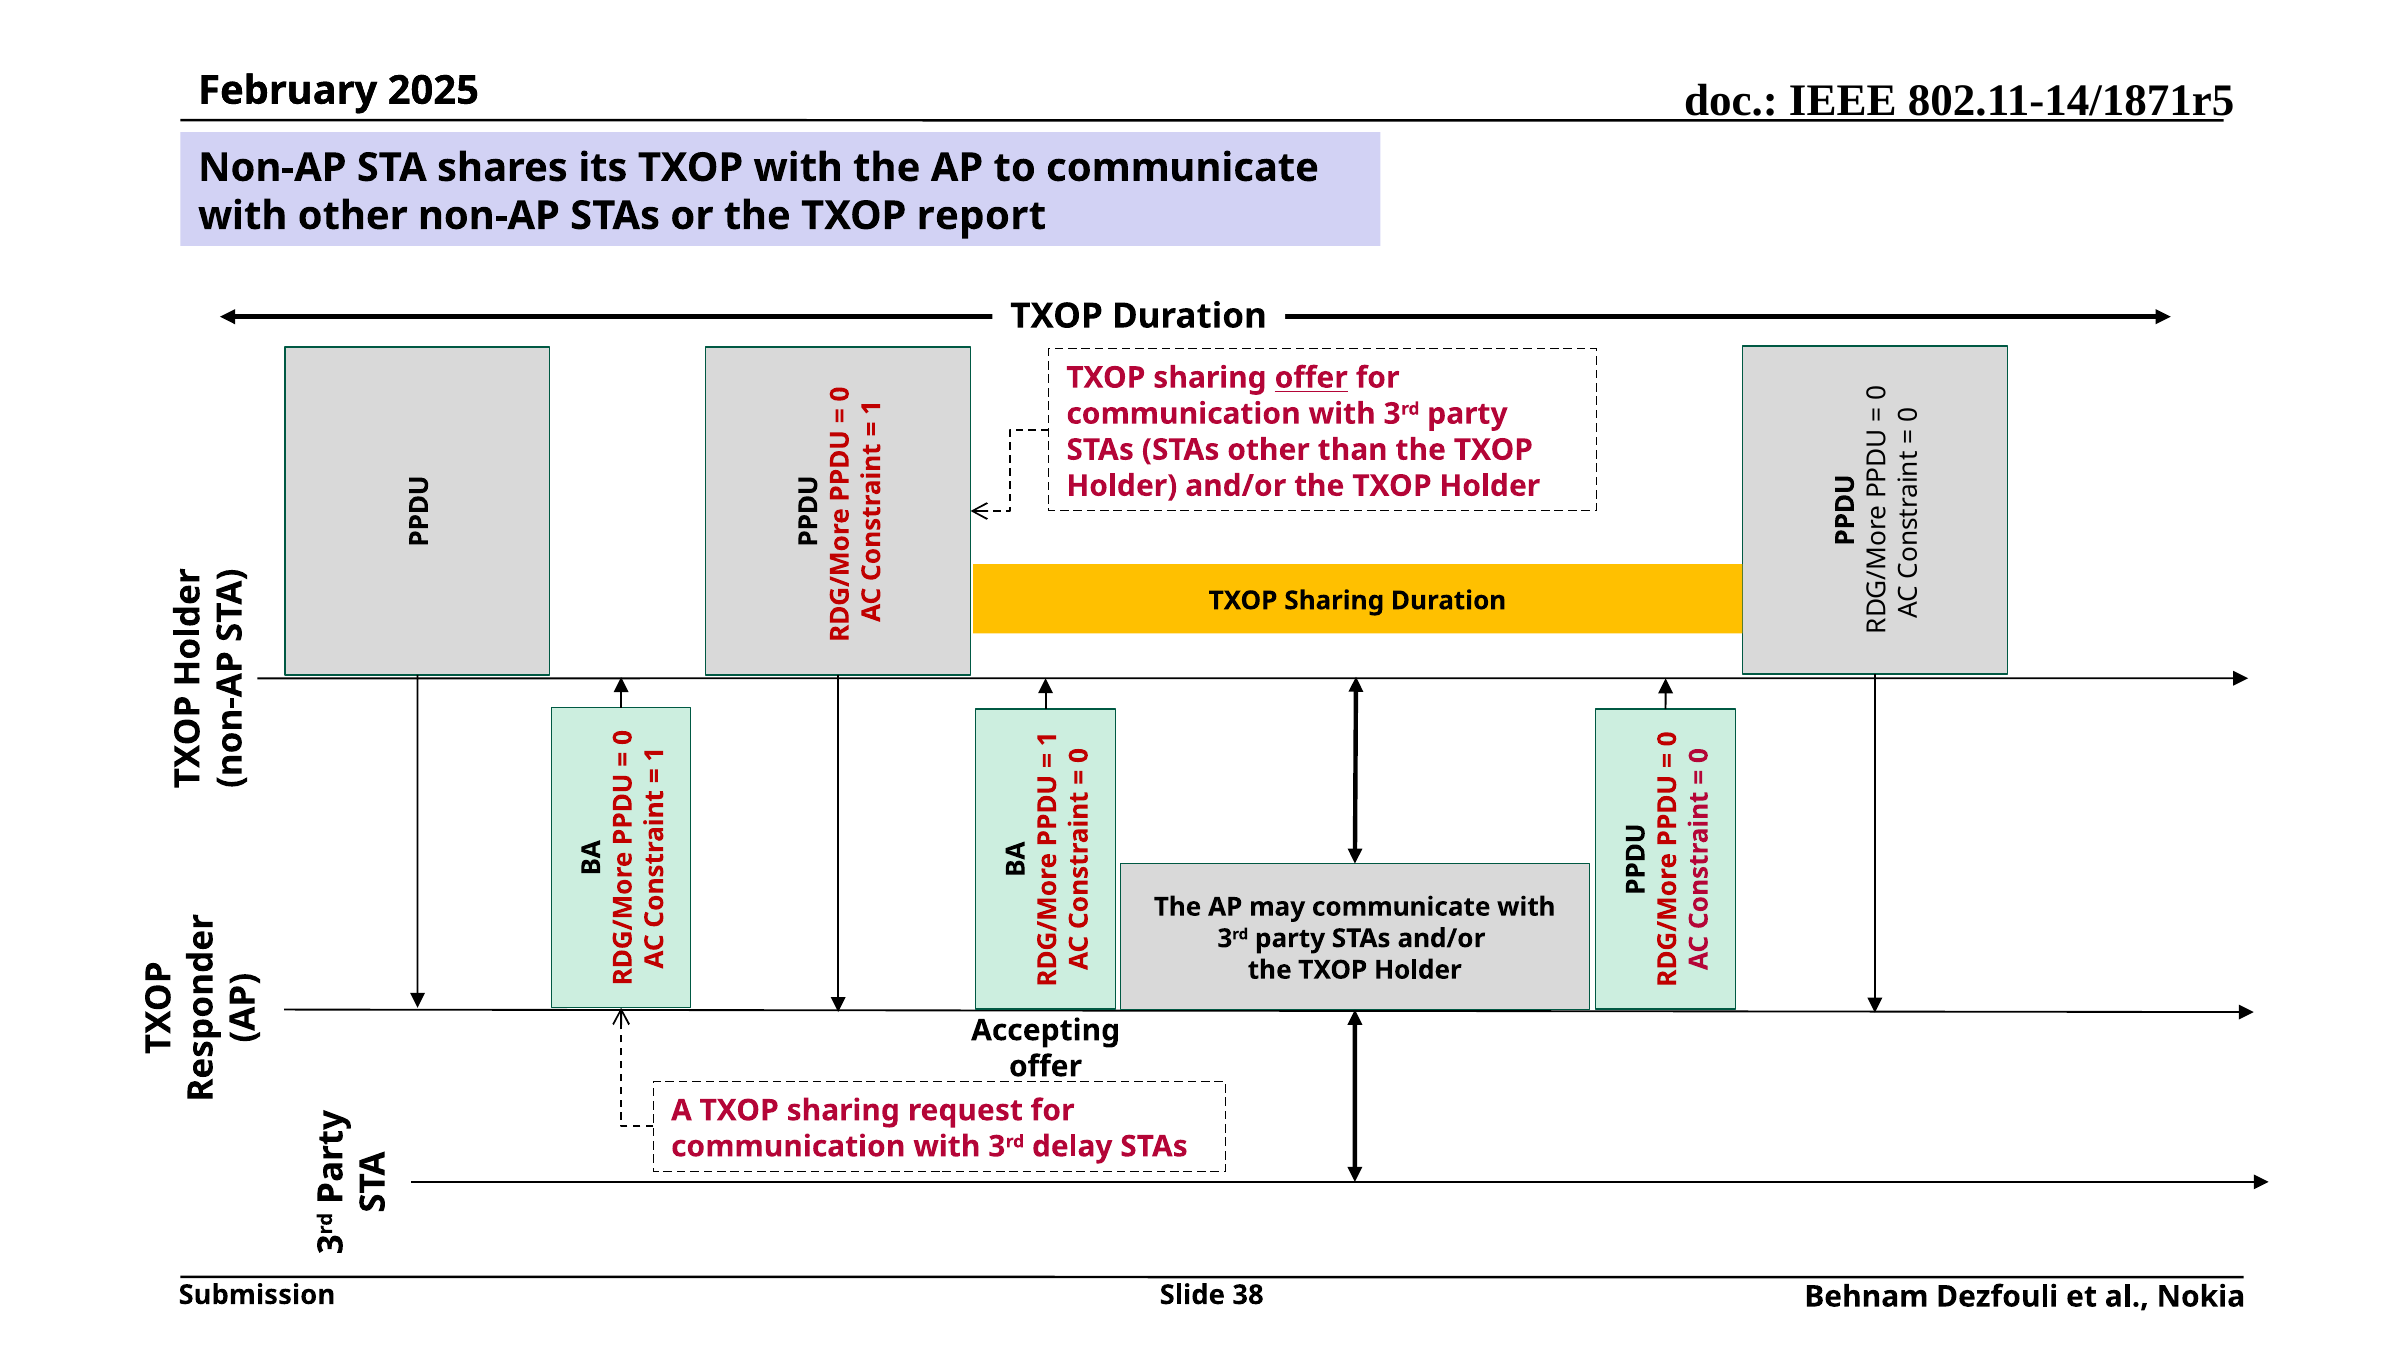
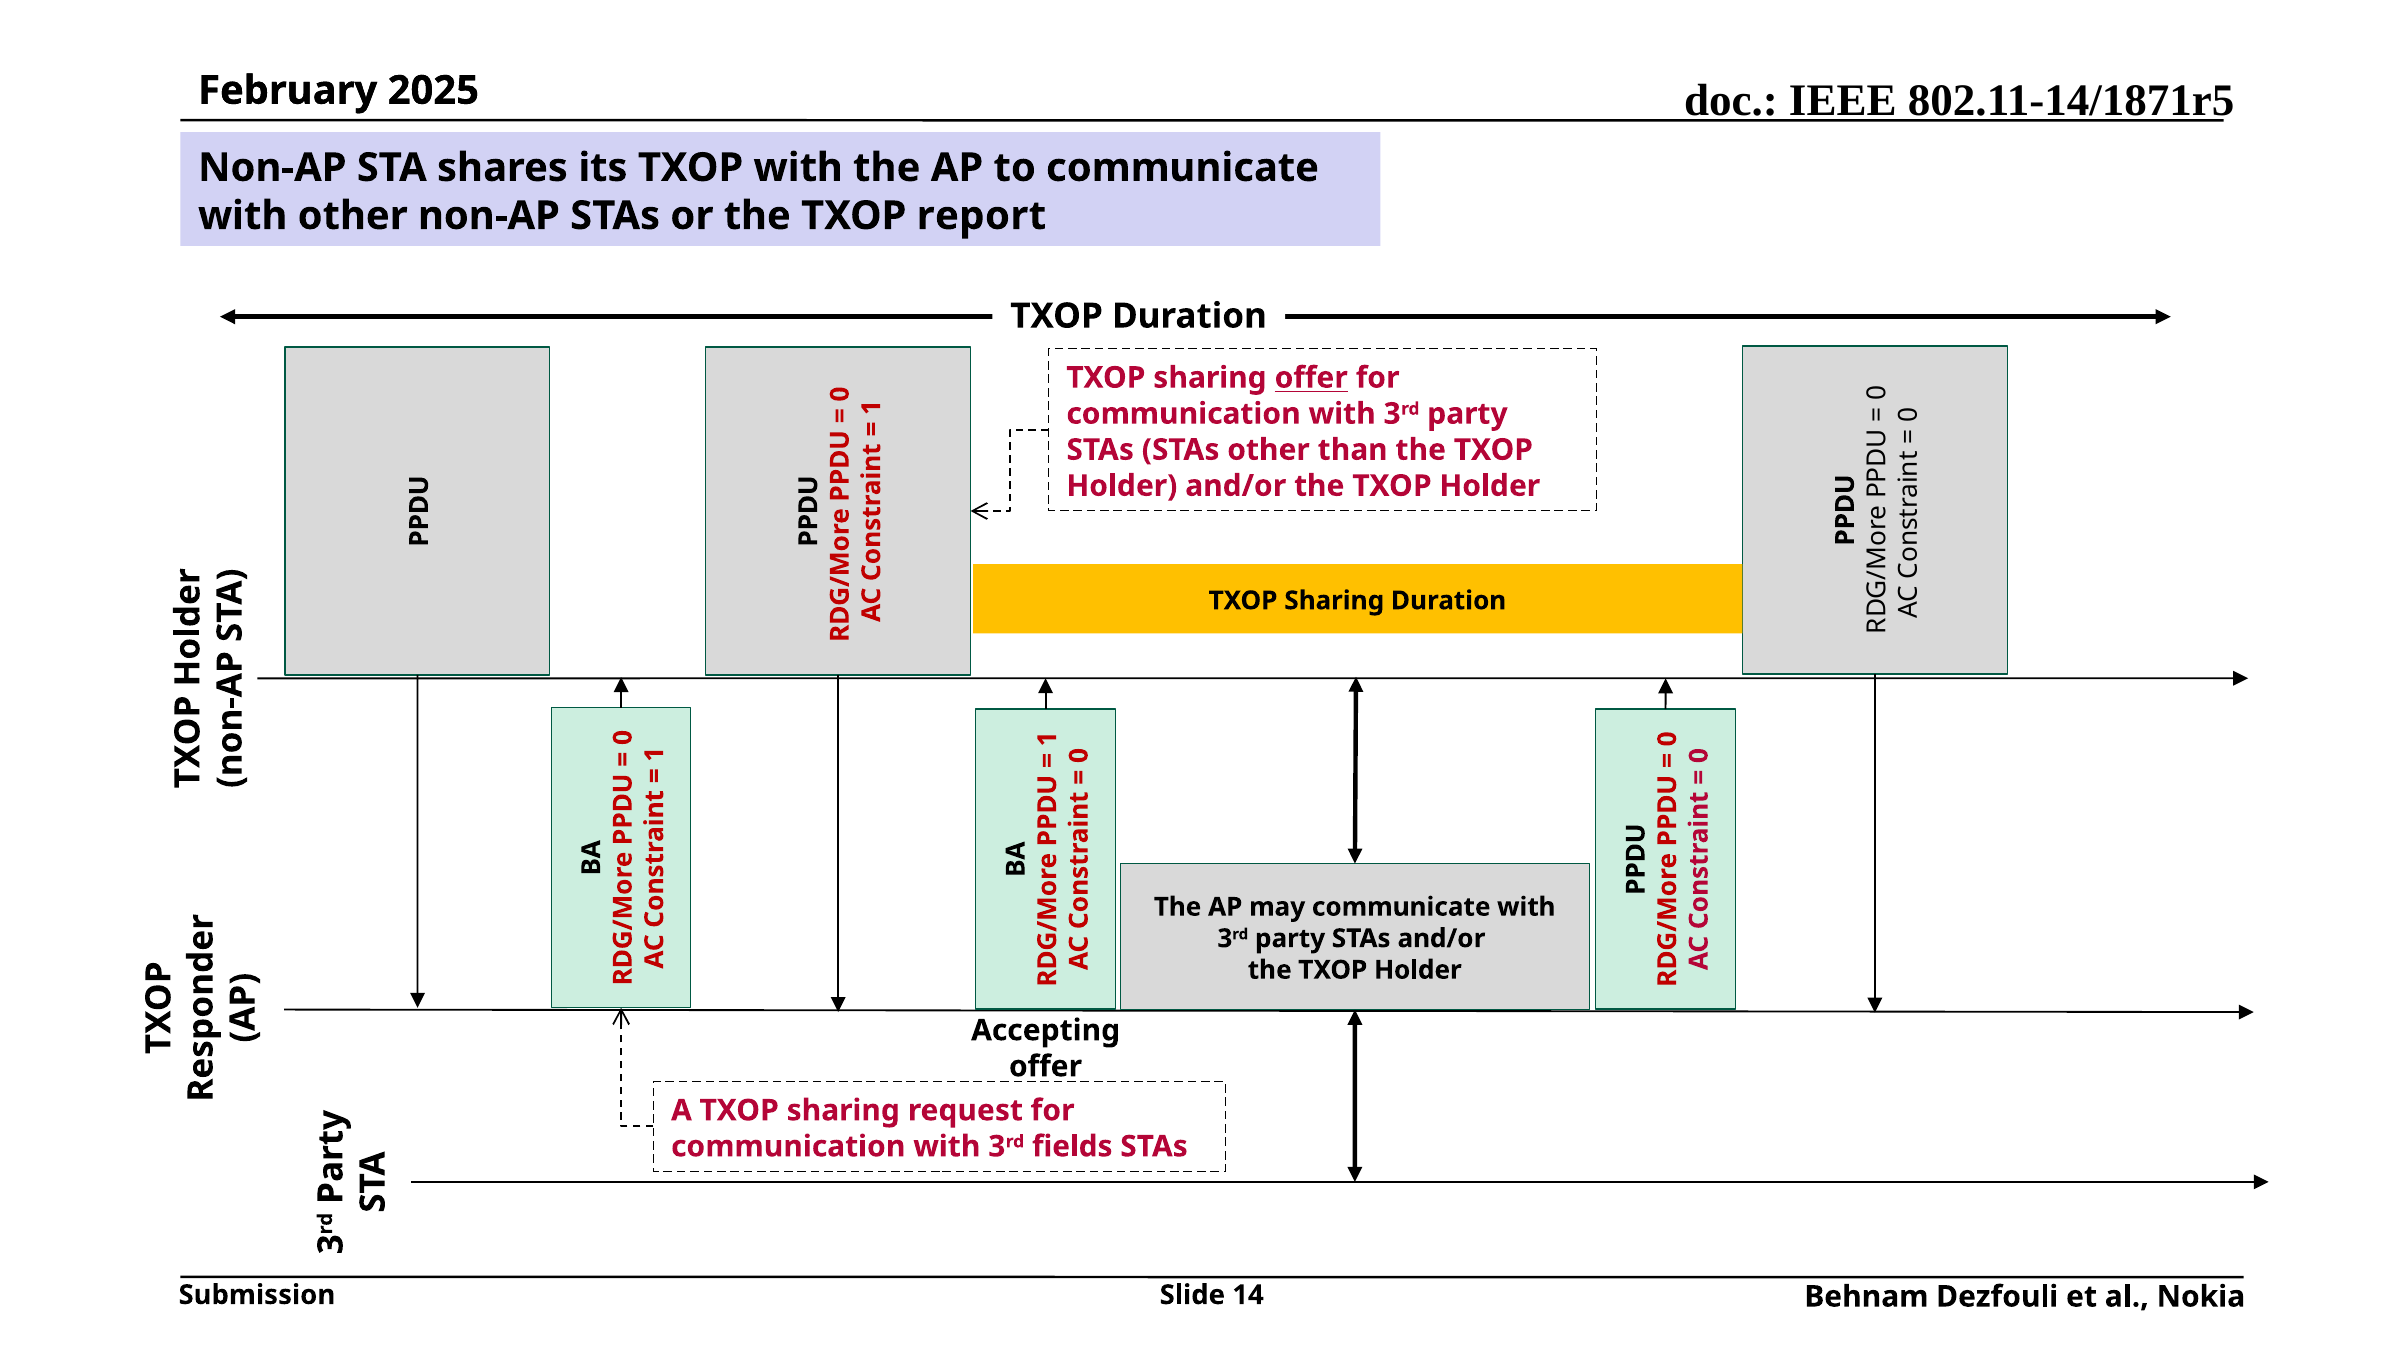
delay: delay -> fields
38: 38 -> 14
